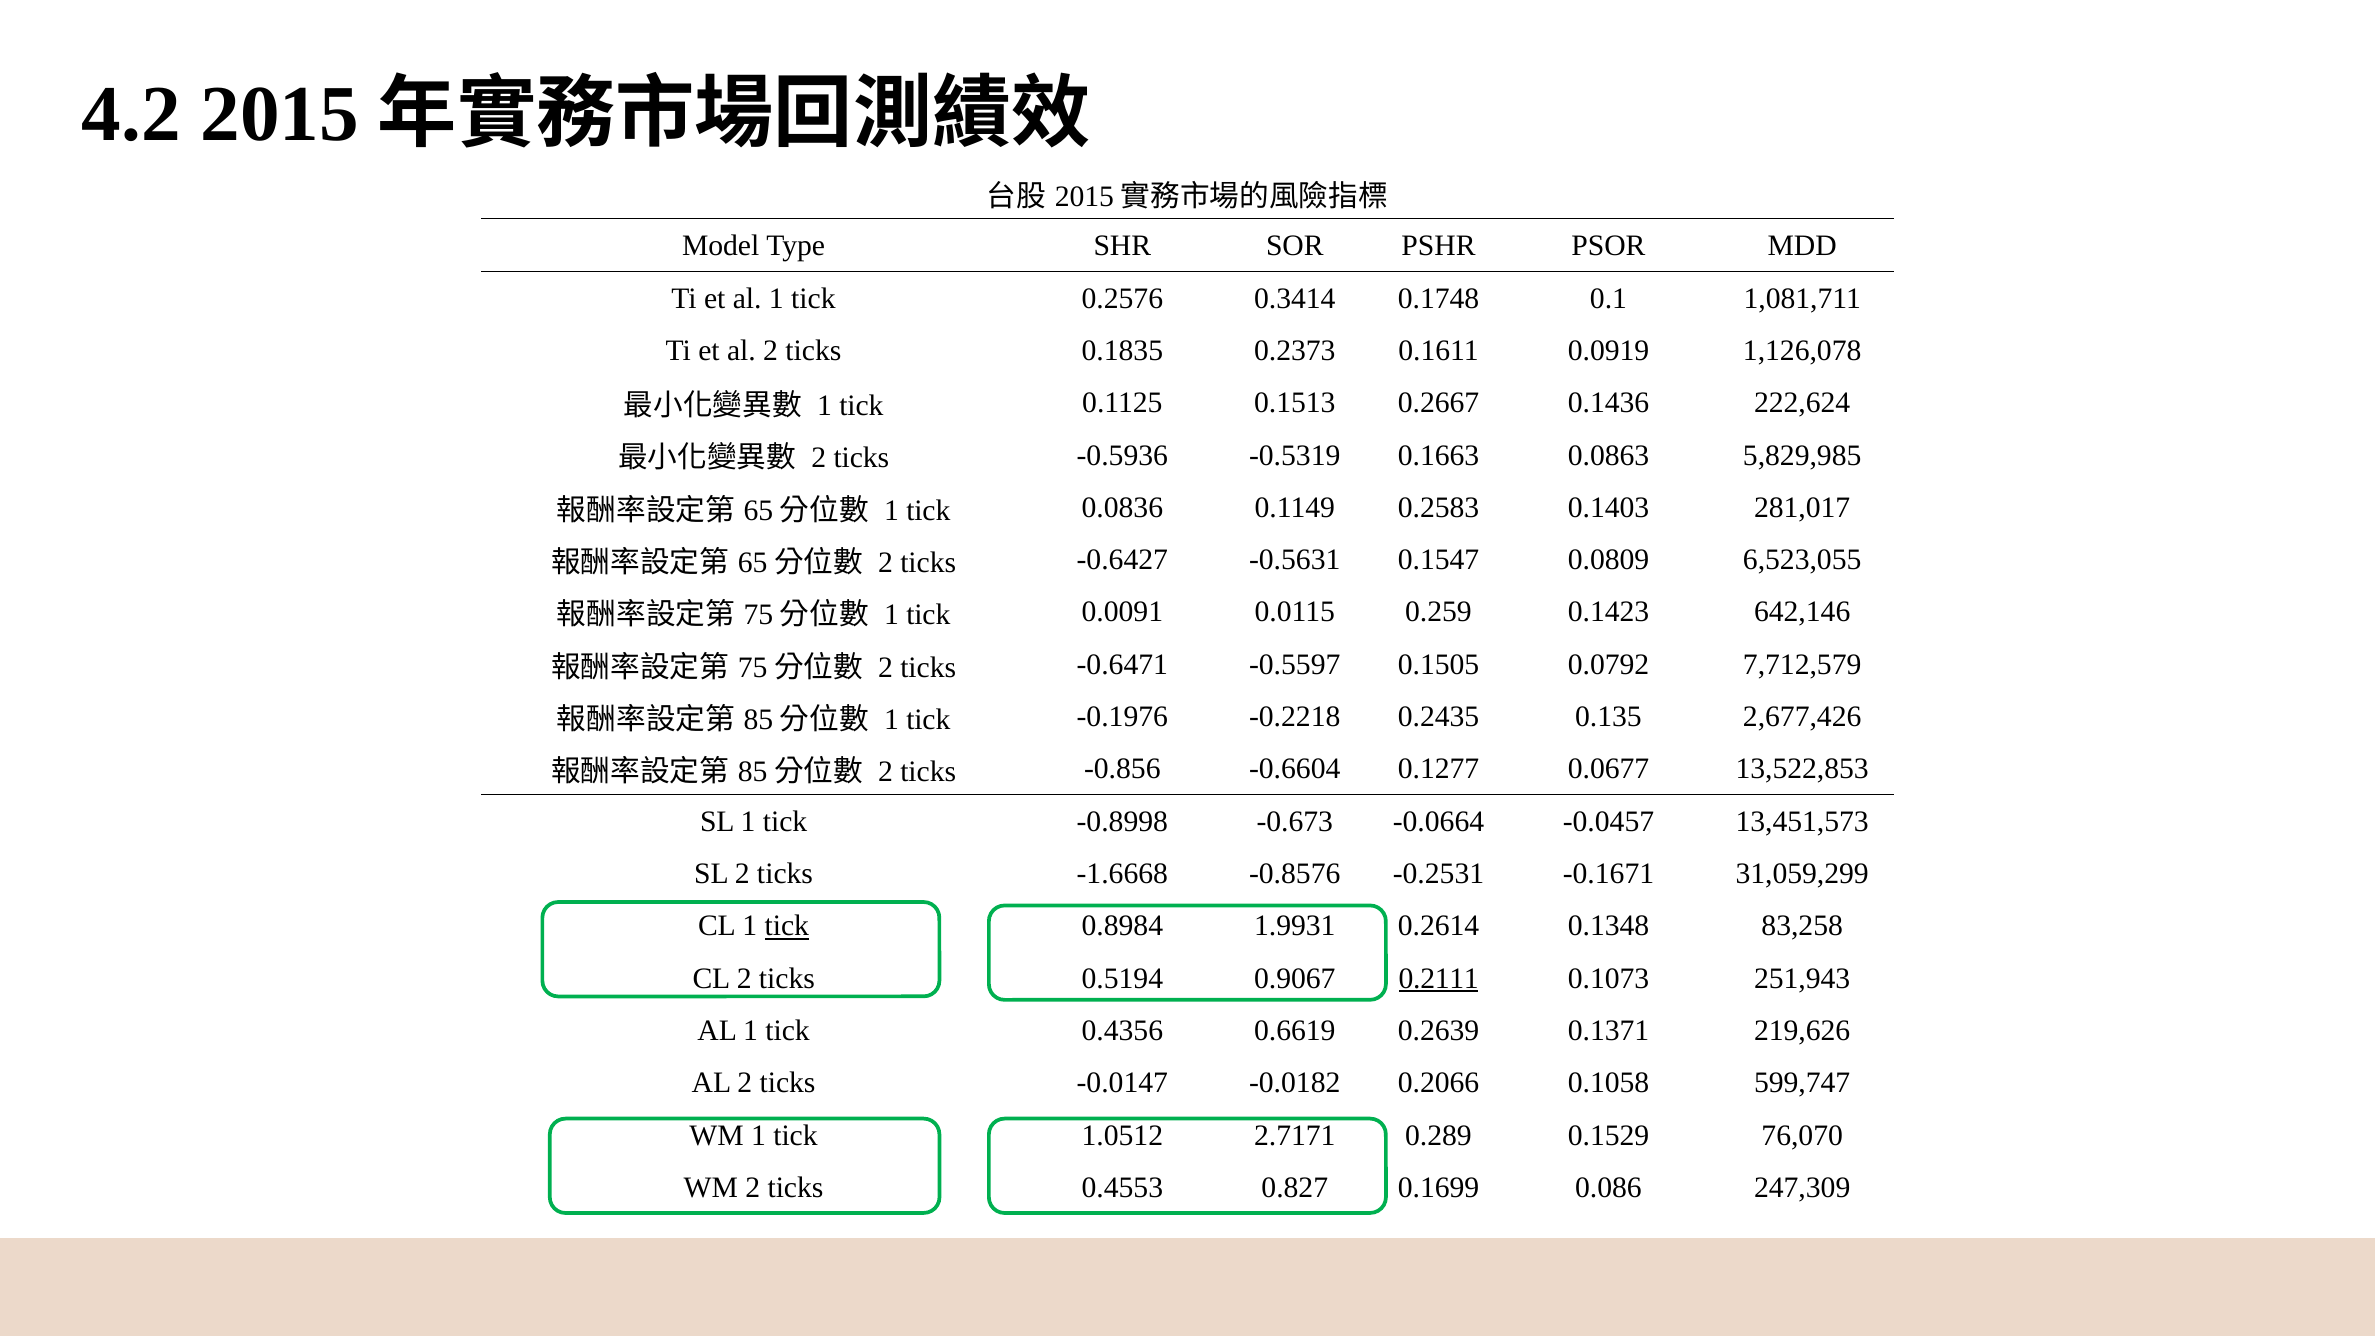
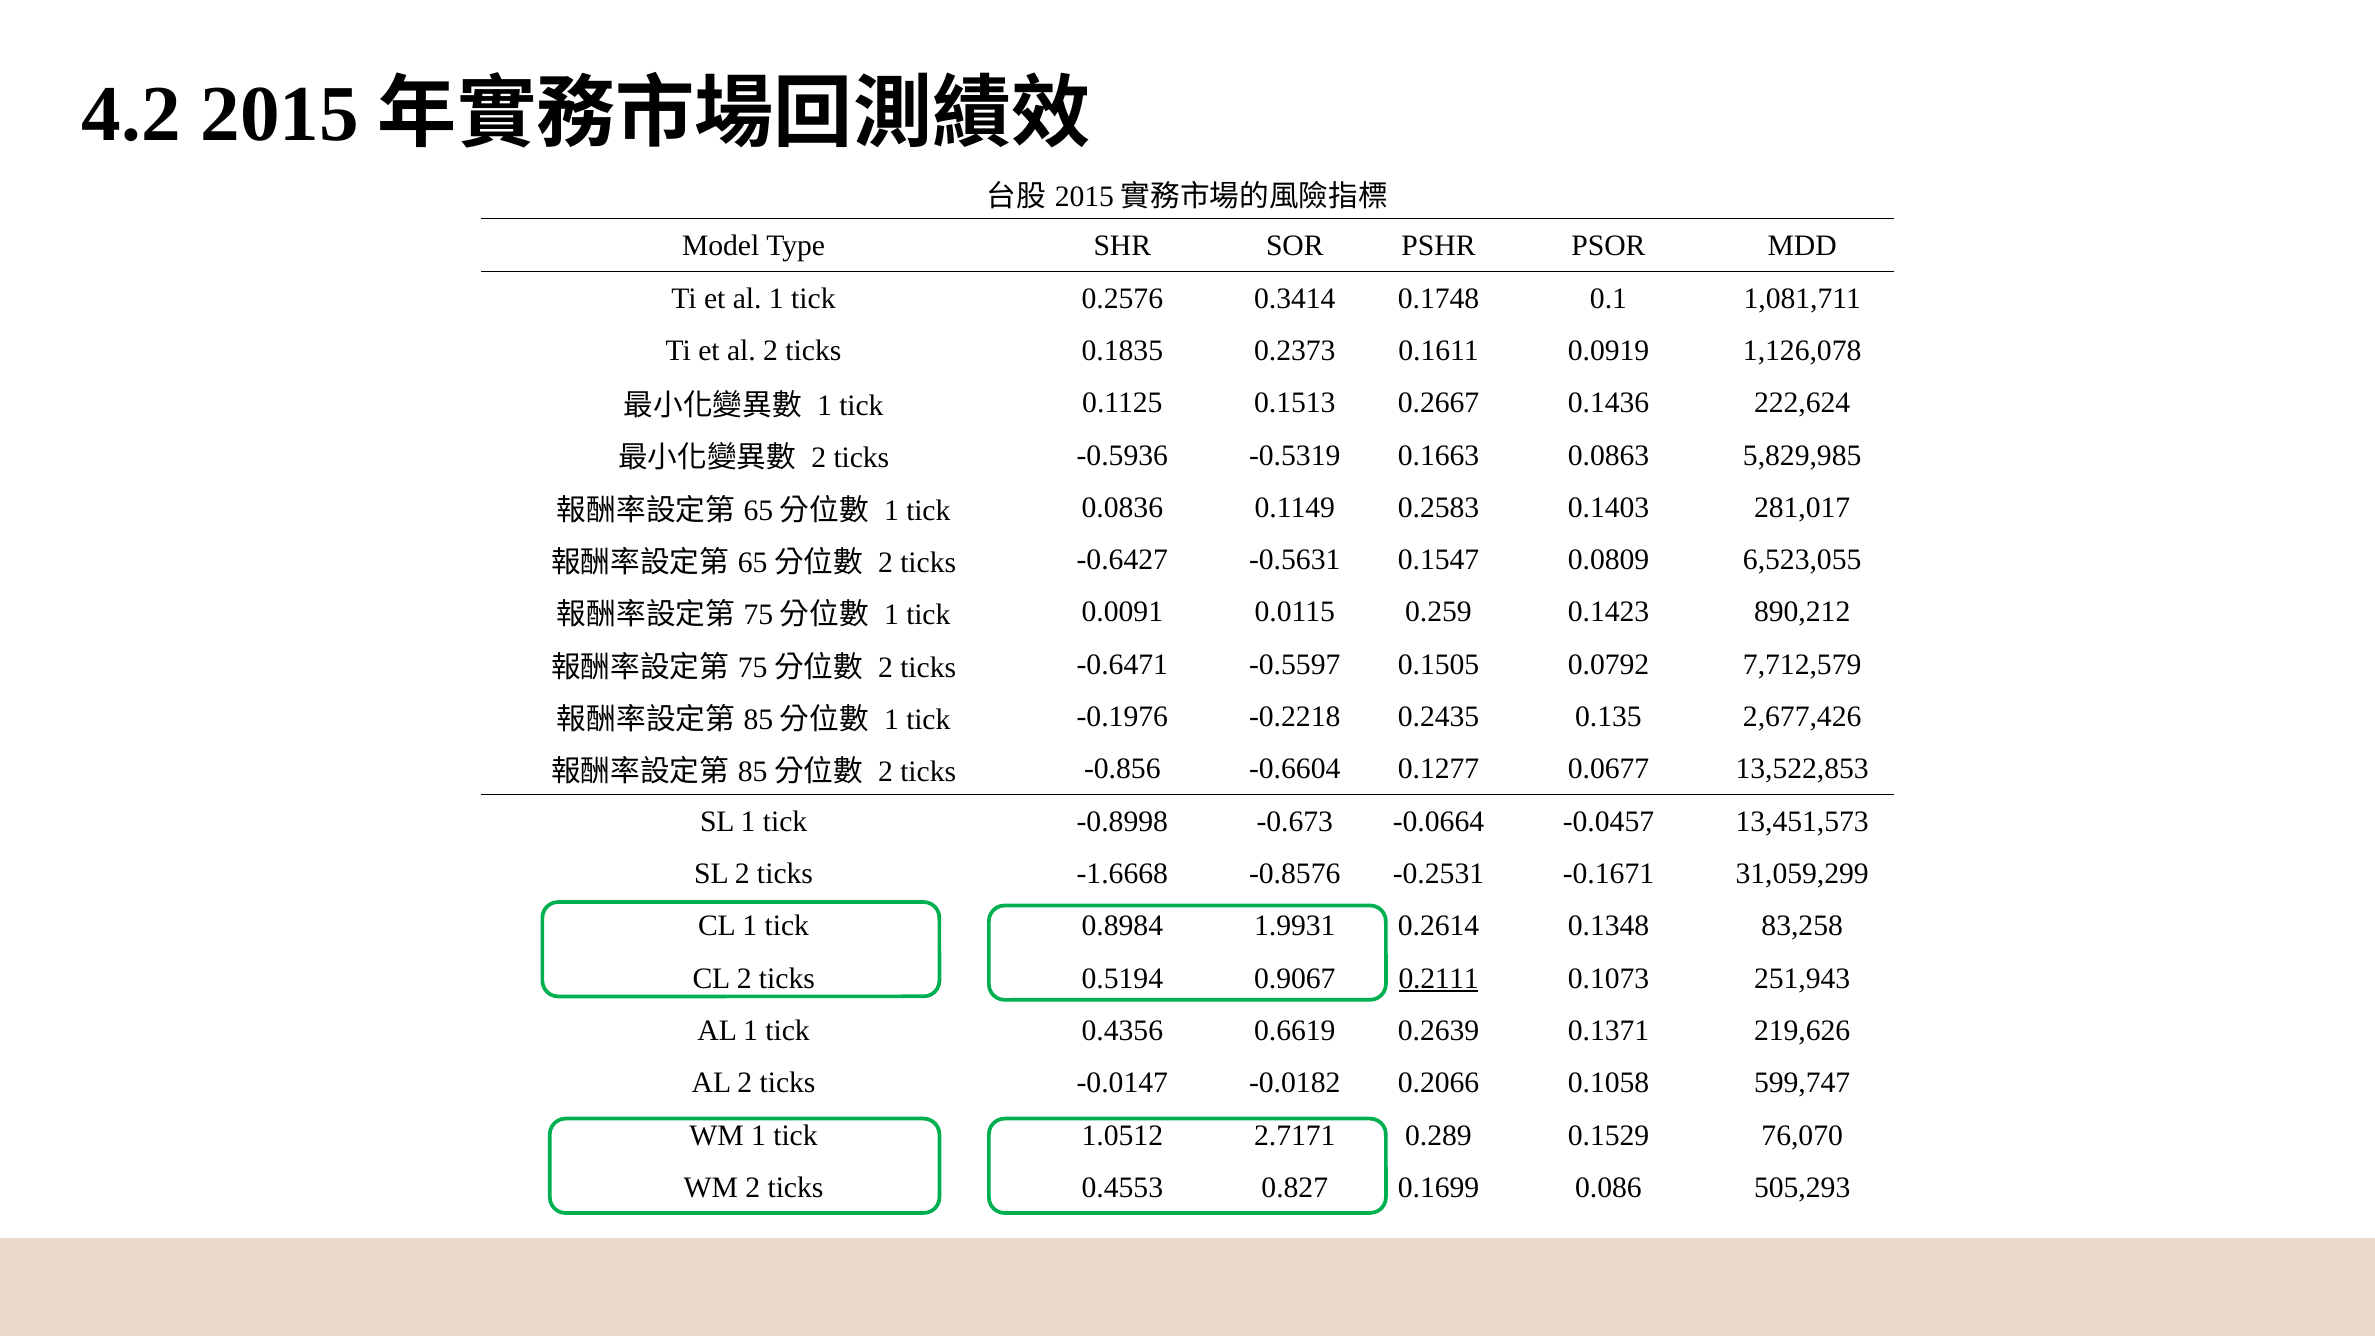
642,146: 642,146 -> 890,212
tick at (787, 926) underline: present -> none
247,309: 247,309 -> 505,293
